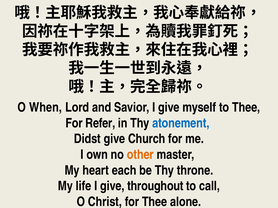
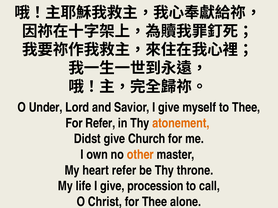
When: When -> Under
atonement colour: blue -> orange
heart each: each -> refer
throughout: throughout -> procession
